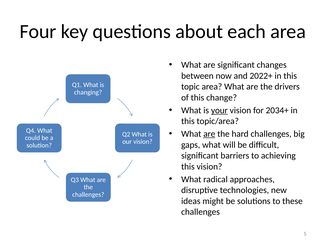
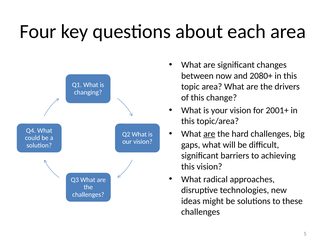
2022+: 2022+ -> 2080+
your underline: present -> none
2034+: 2034+ -> 2001+
